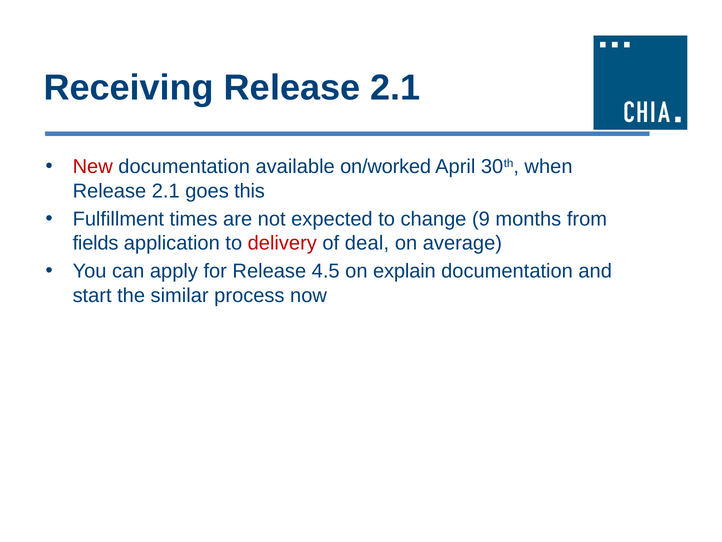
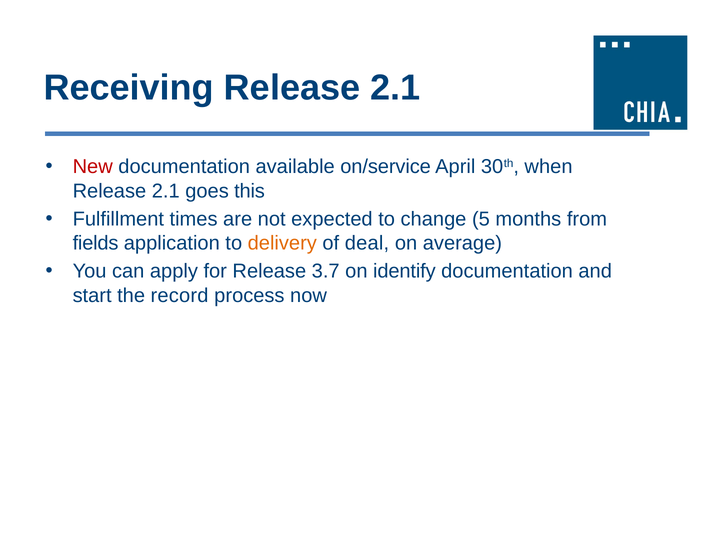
on/worked: on/worked -> on/service
9: 9 -> 5
delivery colour: red -> orange
4.5: 4.5 -> 3.7
explain: explain -> identify
similar: similar -> record
